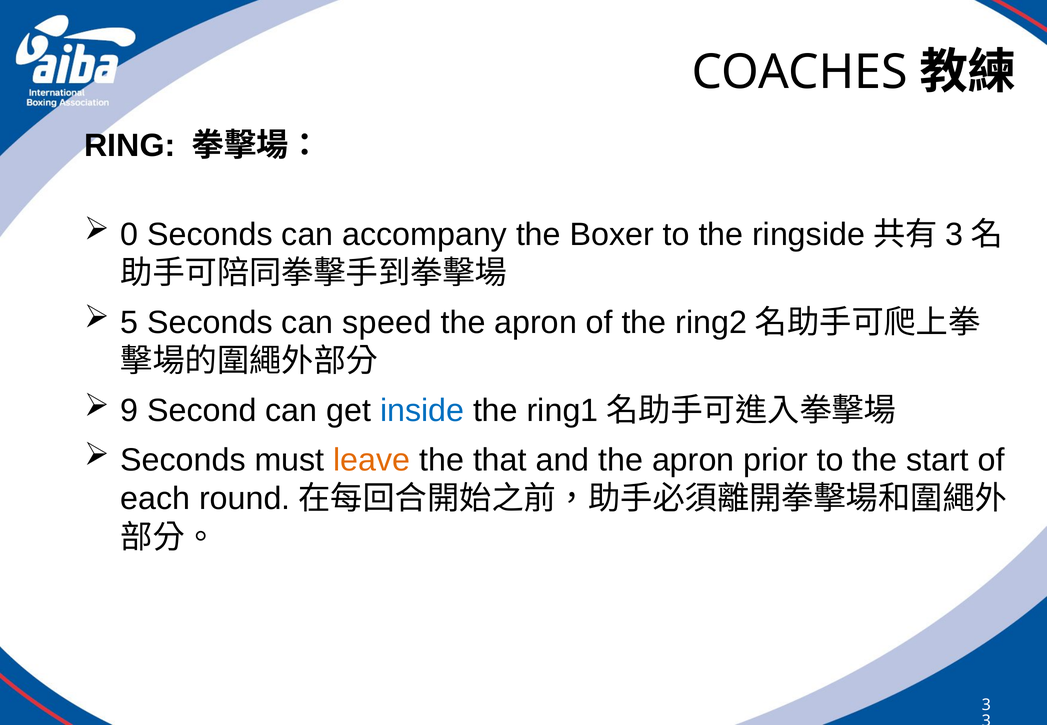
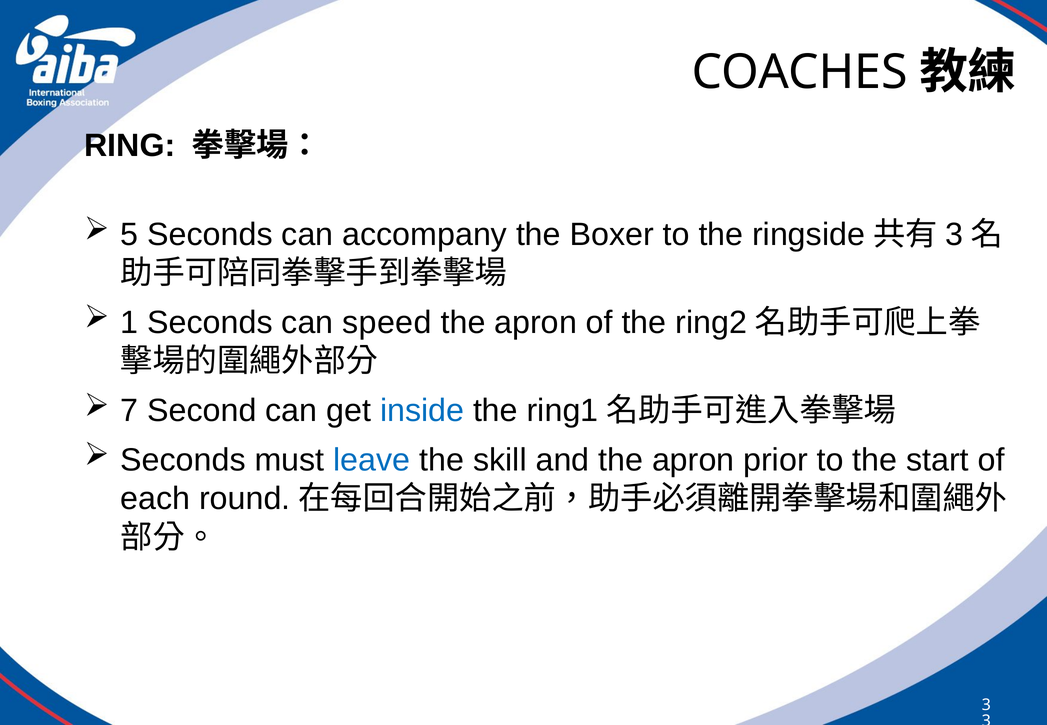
0: 0 -> 5
5: 5 -> 1
9: 9 -> 7
leave colour: orange -> blue
that: that -> skill
